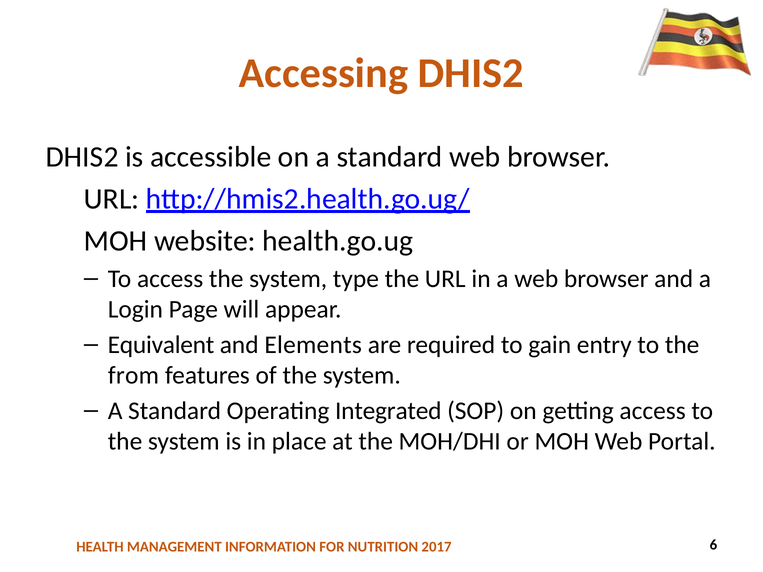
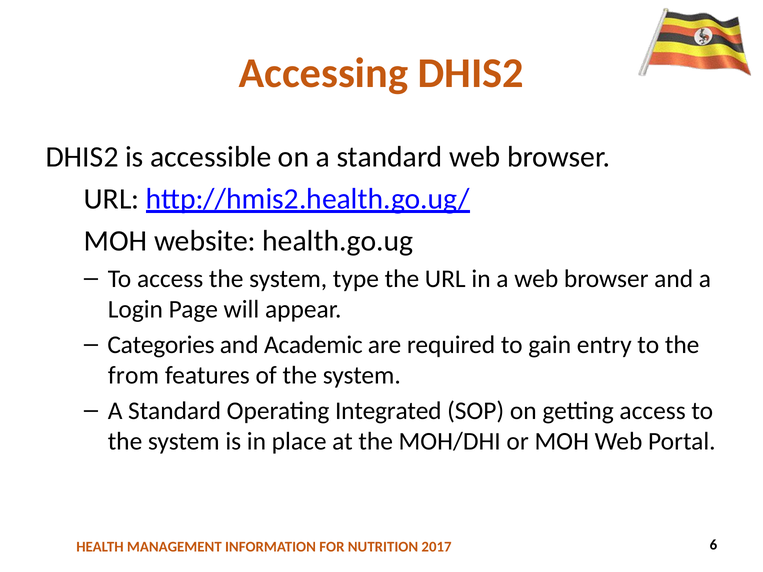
Equivalent: Equivalent -> Categories
Elements: Elements -> Academic
